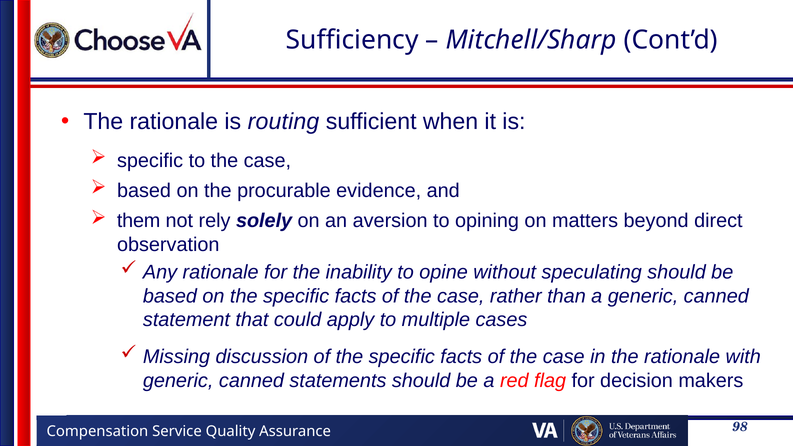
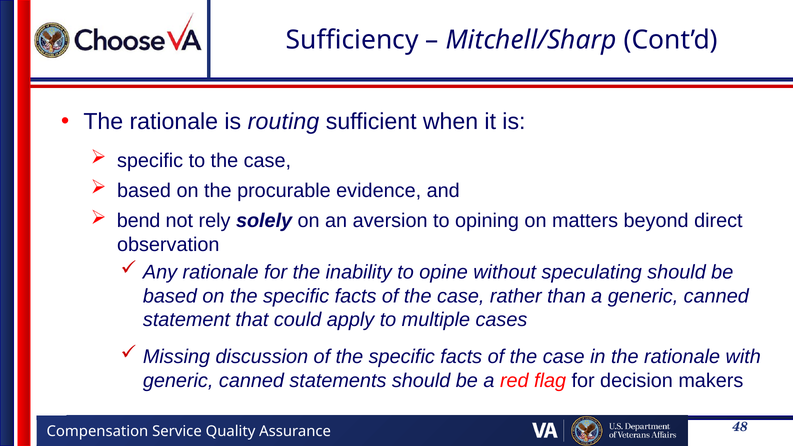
them: them -> bend
98: 98 -> 48
